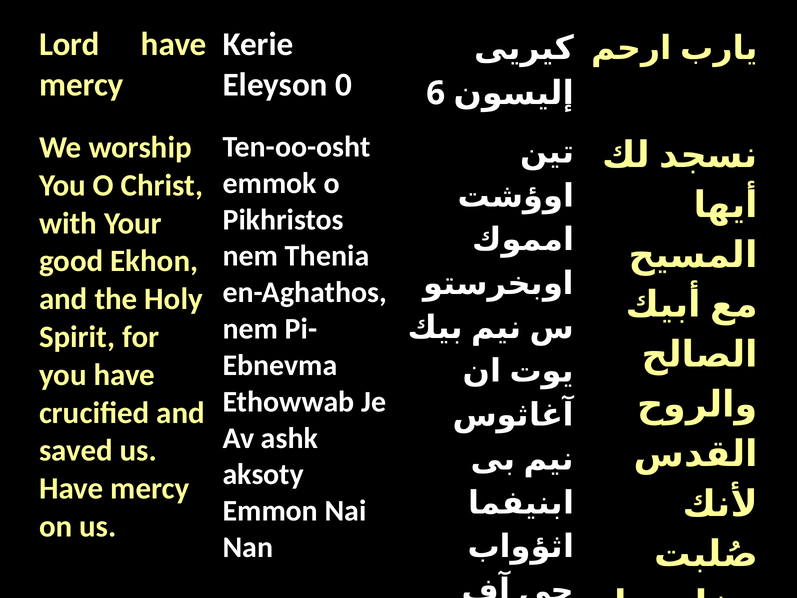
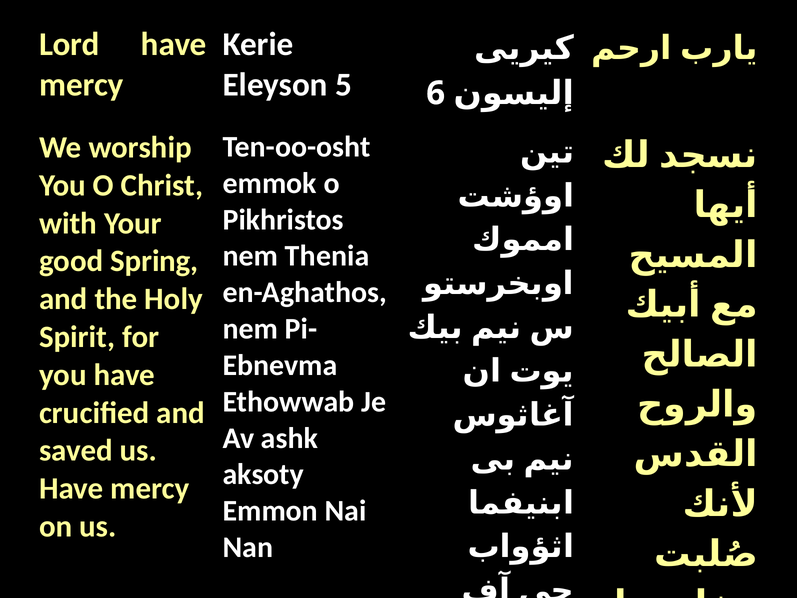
0: 0 -> 5
Ekhon: Ekhon -> Spring
